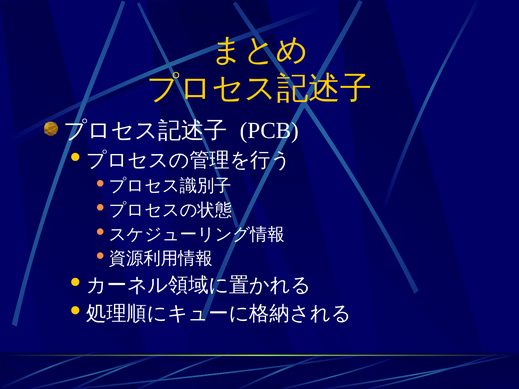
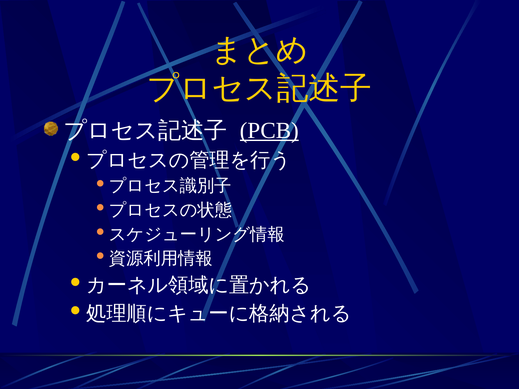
PCB underline: none -> present
